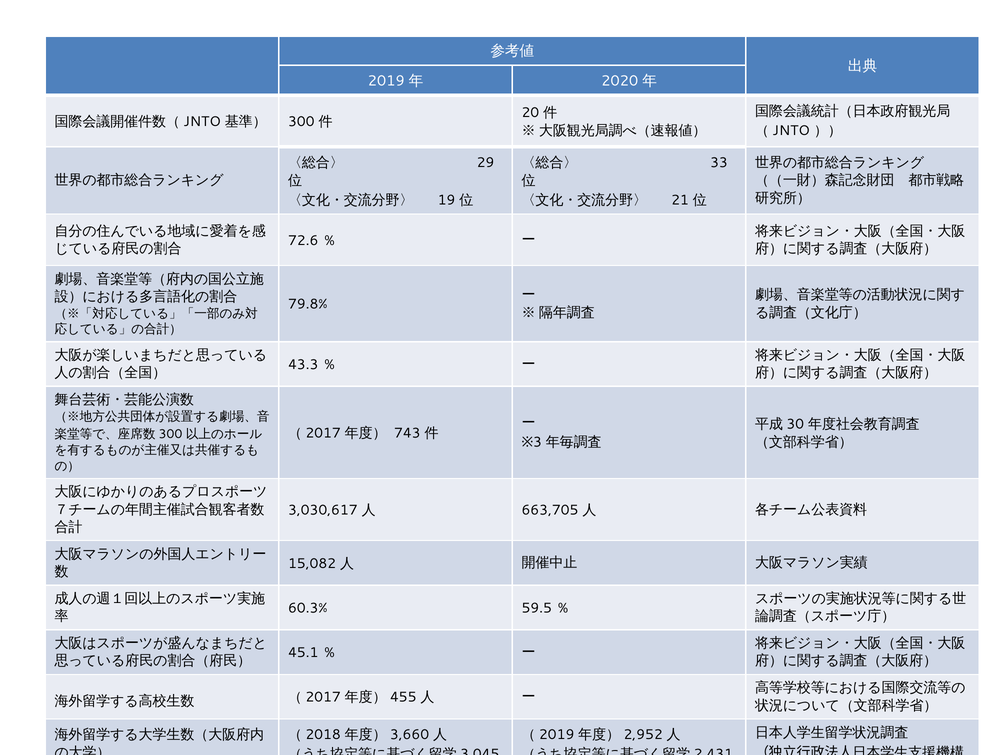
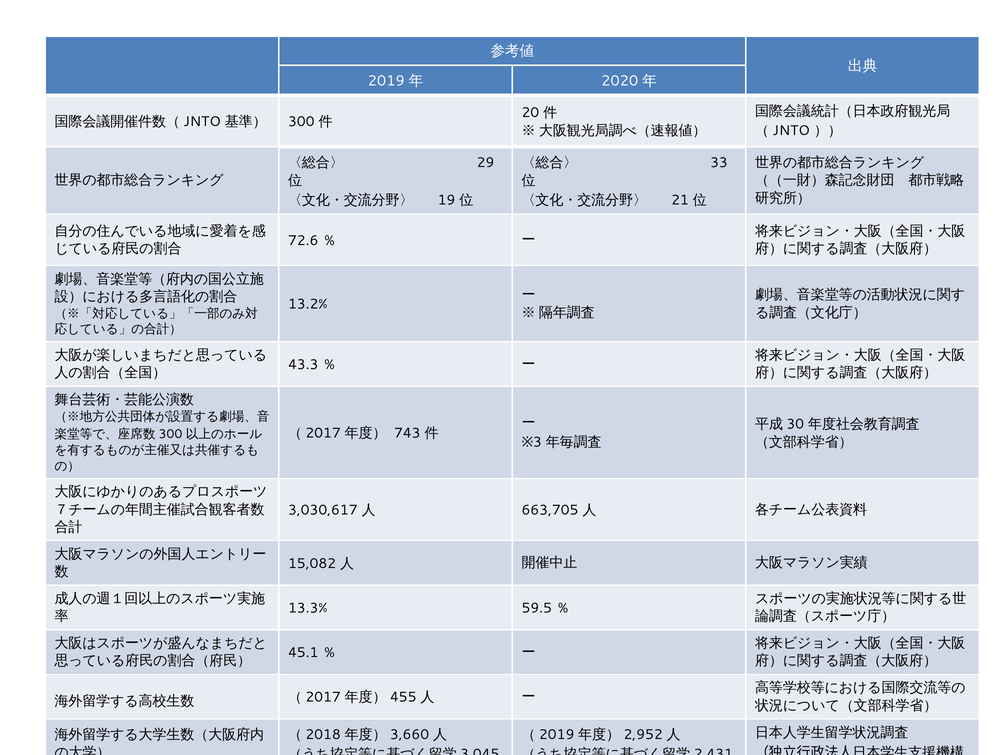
79.8%: 79.8% -> 13.2%
60.3%: 60.3% -> 13.3%
